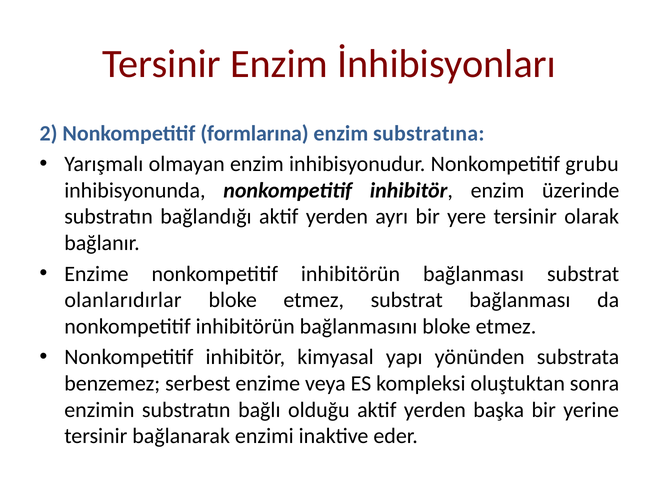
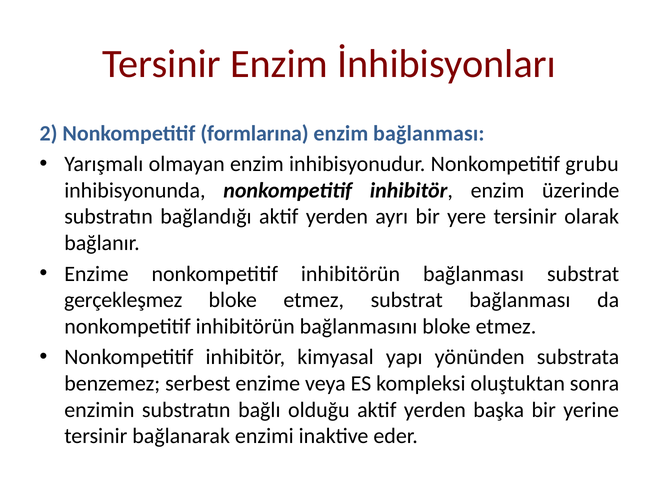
enzim substratına: substratına -> bağlanması
olanlarıdırlar: olanlarıdırlar -> gerçekleşmez
